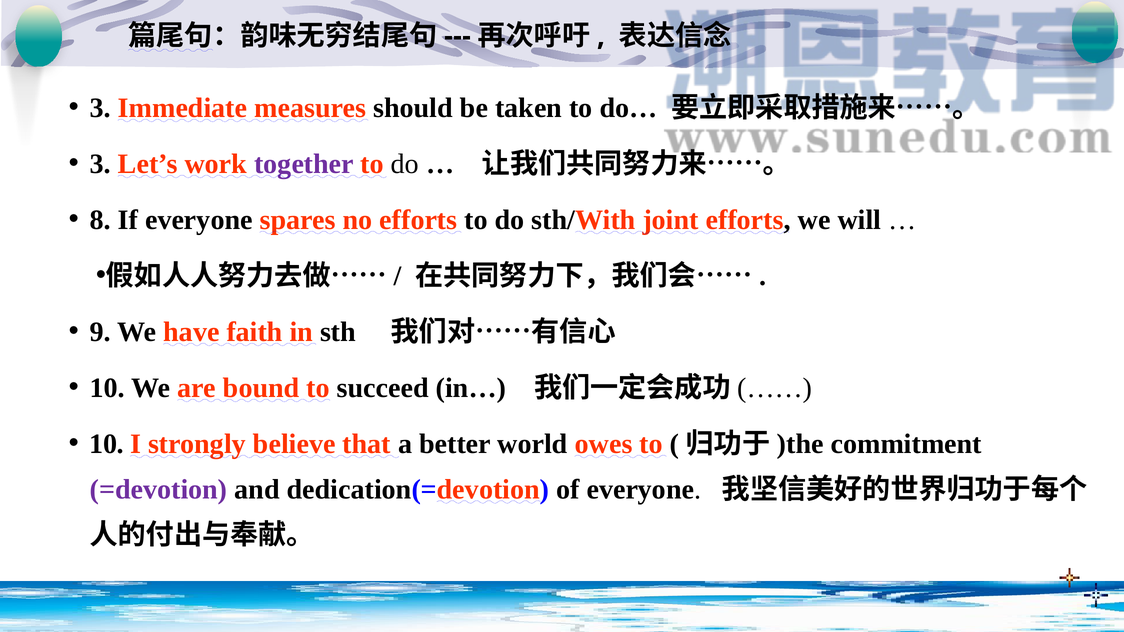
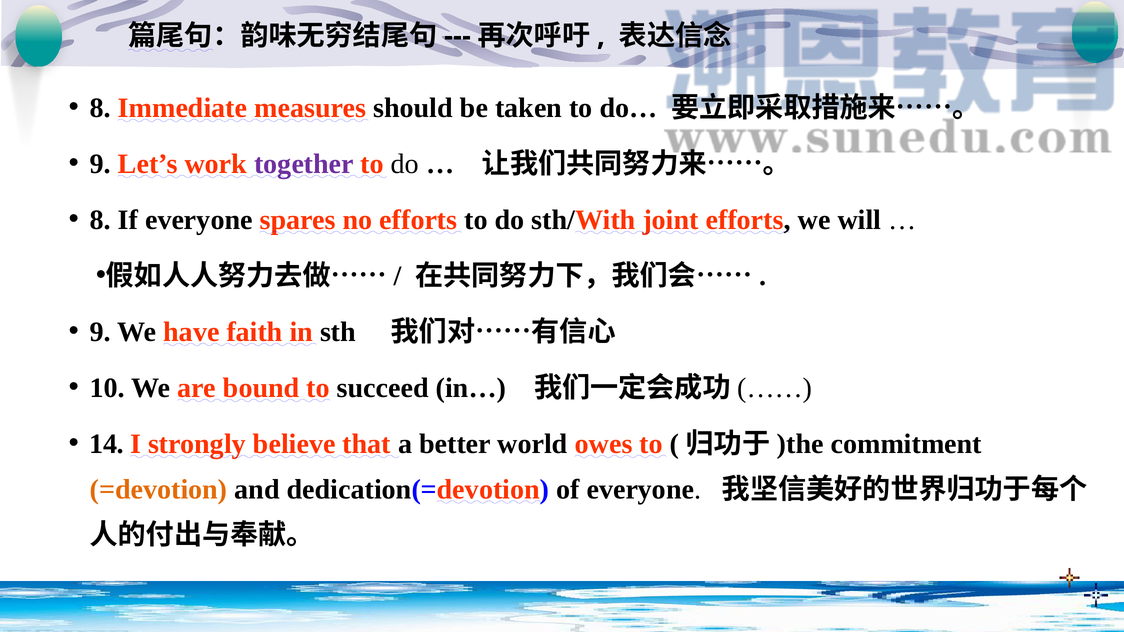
3 at (100, 108): 3 -> 8
3 at (100, 164): 3 -> 9
10 at (107, 444): 10 -> 14
=devotion colour: purple -> orange
